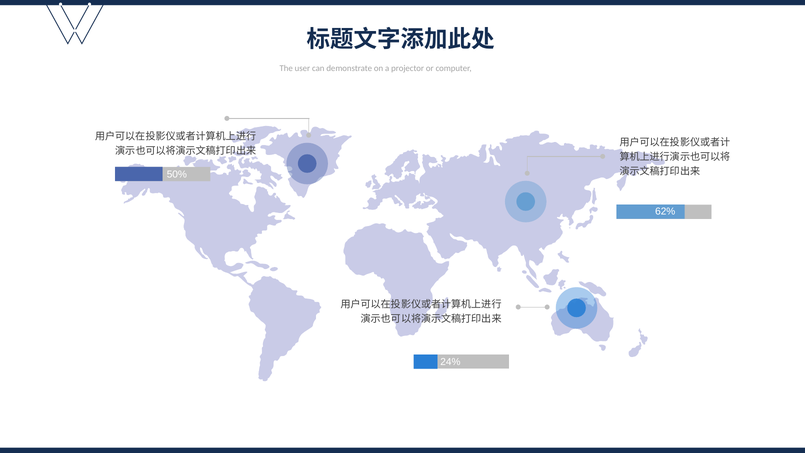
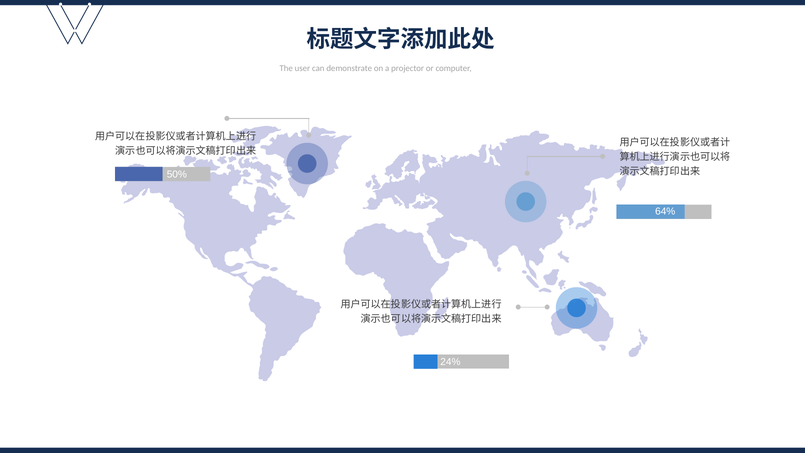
62%: 62% -> 64%
